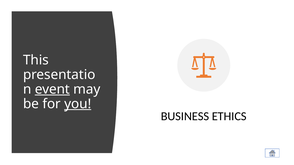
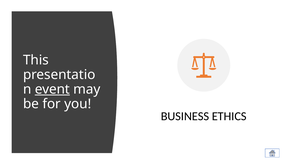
you underline: present -> none
